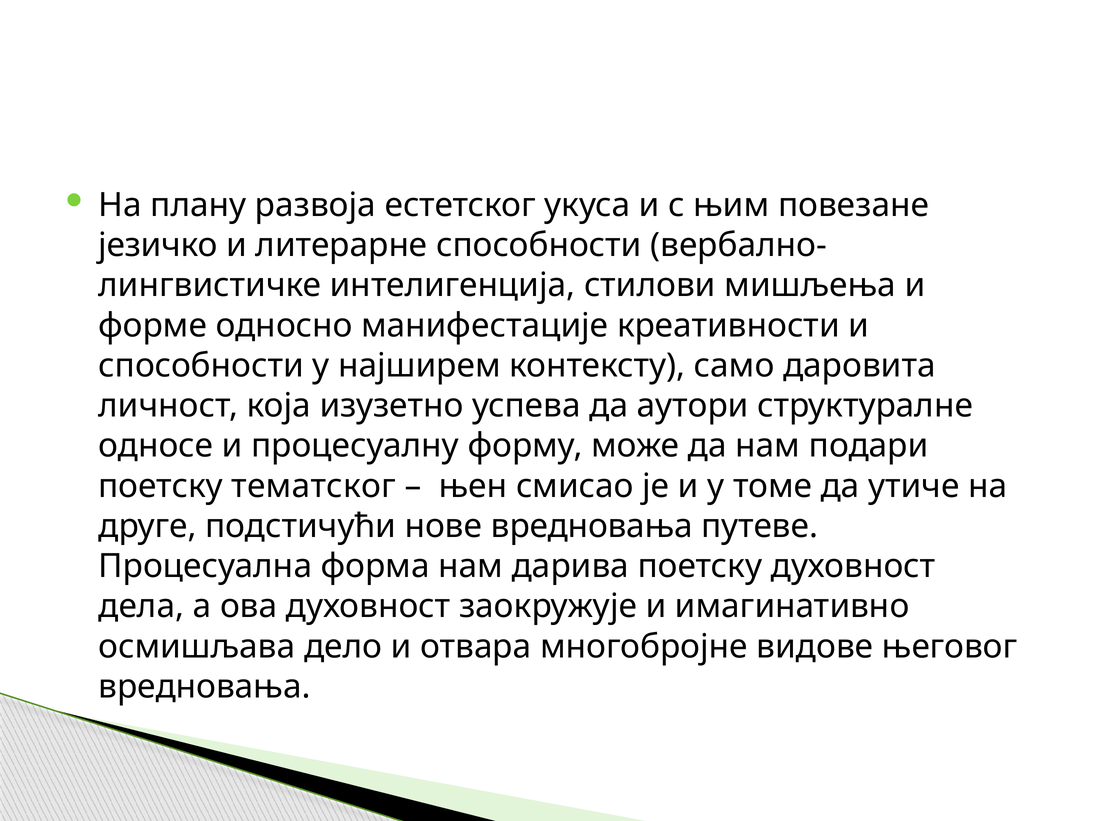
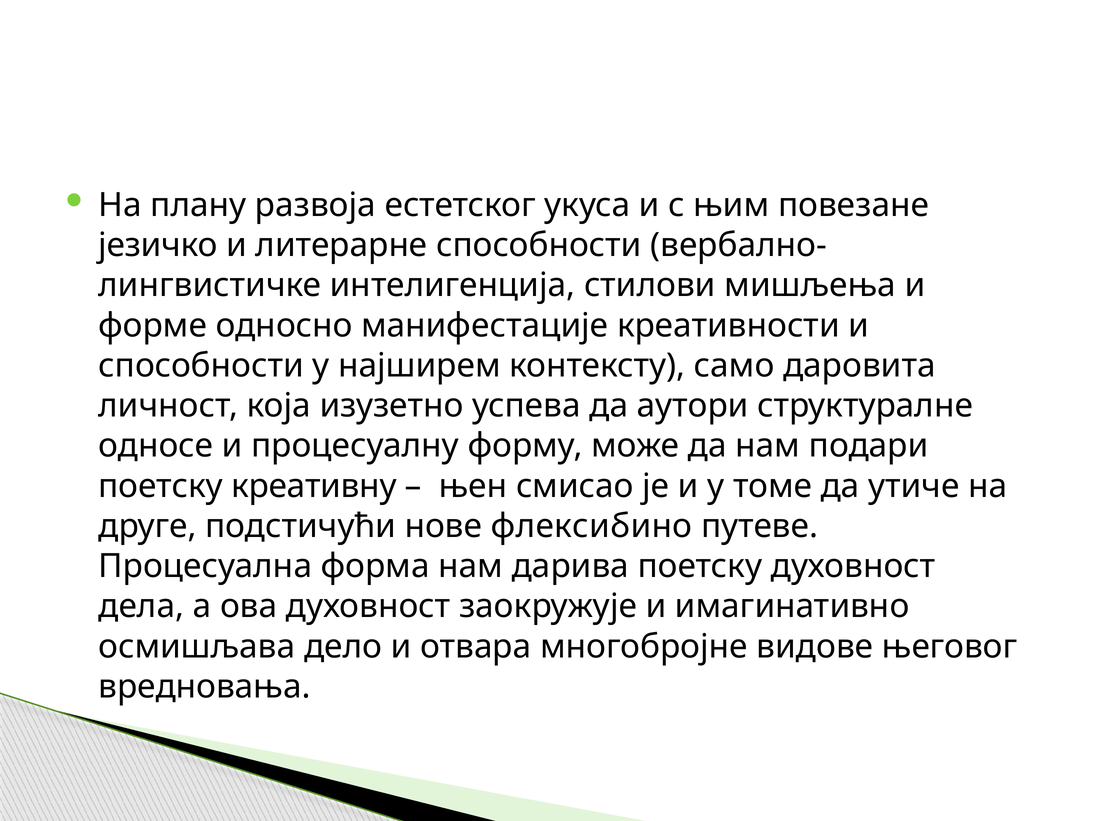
тематског: тематског -> креативну
нове вредновања: вредновања -> флексибино
